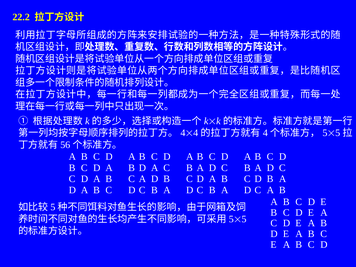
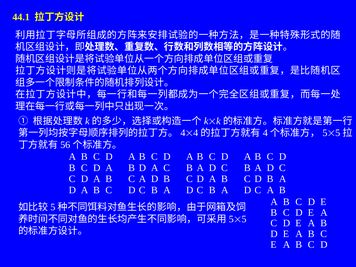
22.2: 22.2 -> 44.1
